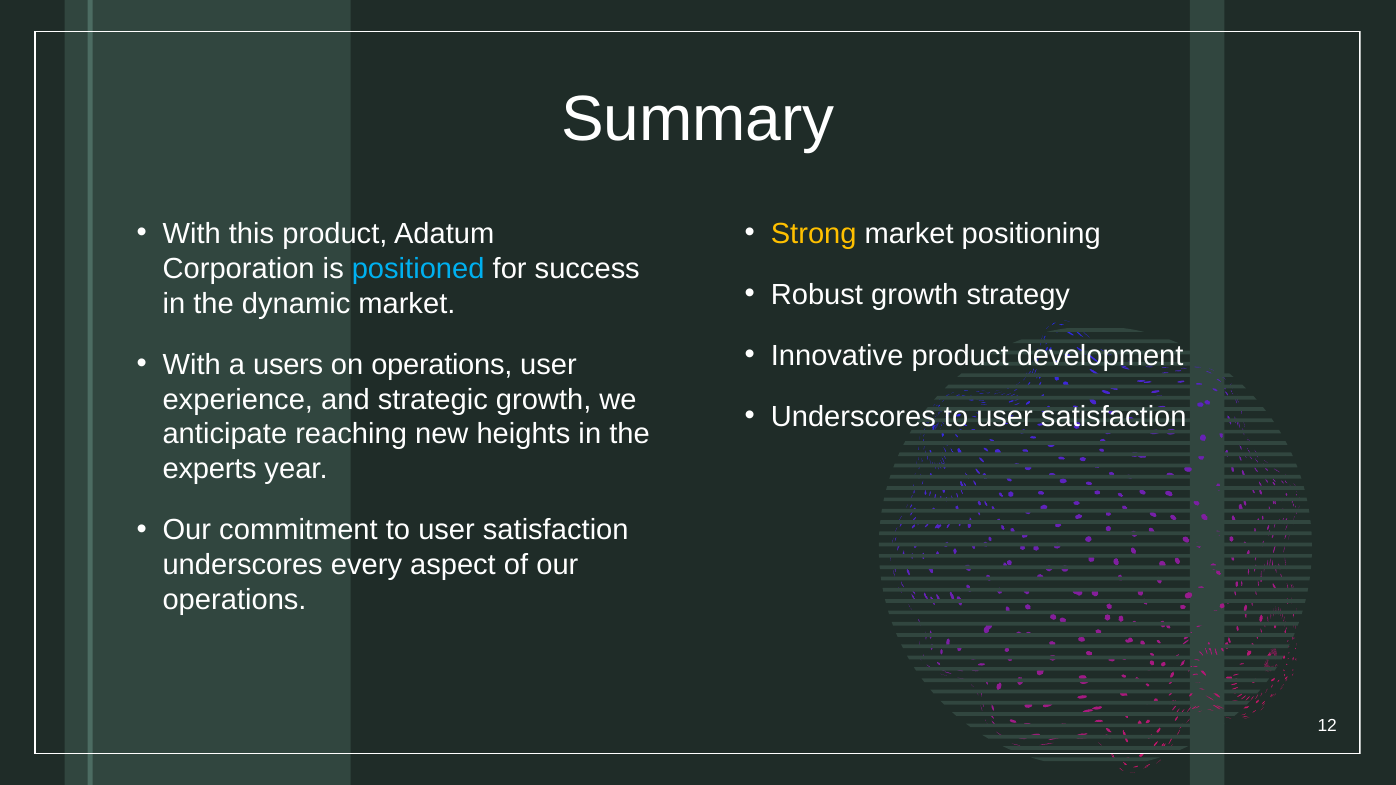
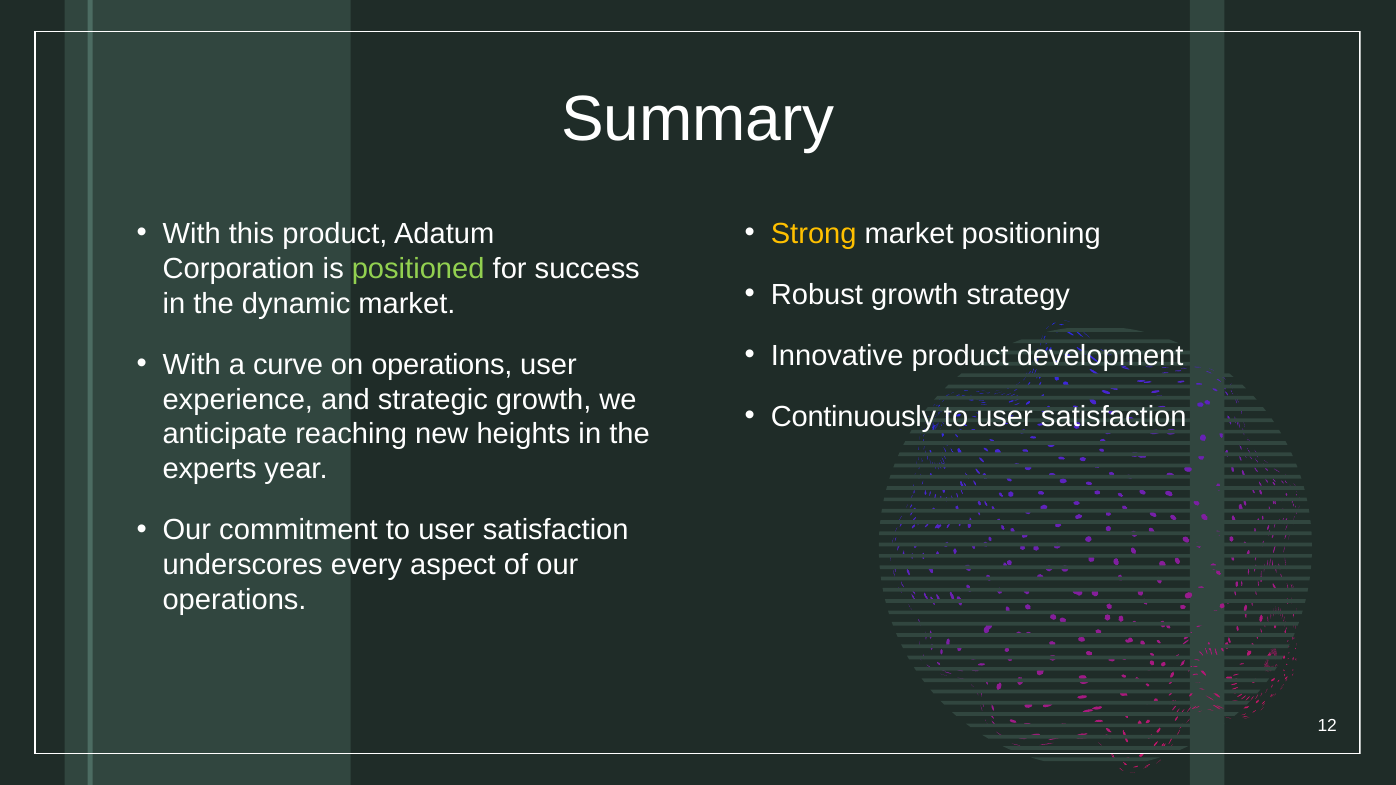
positioned colour: light blue -> light green
users: users -> curve
Underscores at (853, 417): Underscores -> Continuously
